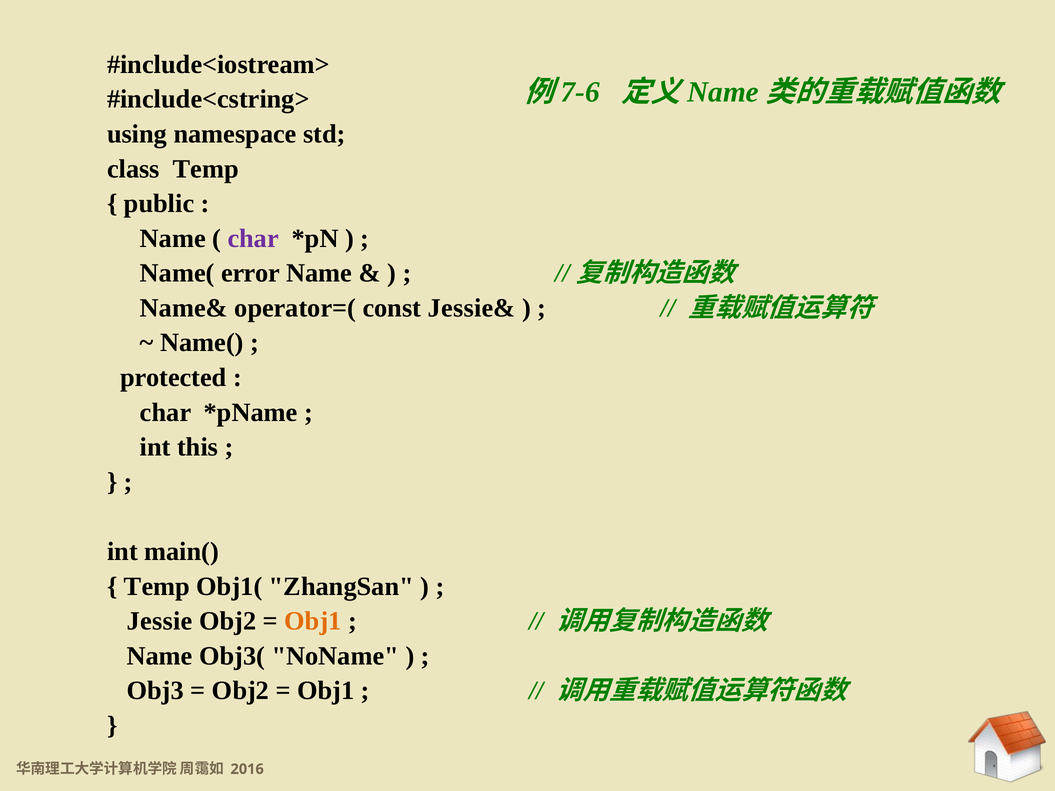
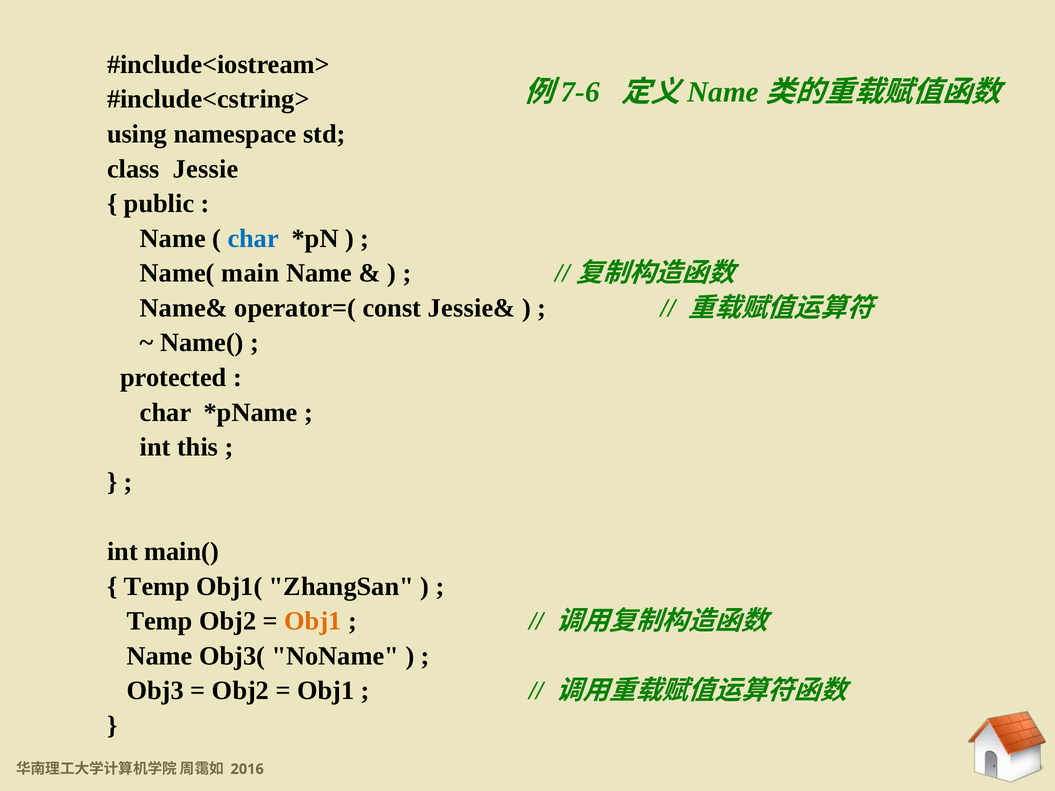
class Temp: Temp -> Jessie
char at (253, 238) colour: purple -> blue
error: error -> main
Jessie at (160, 621): Jessie -> Temp
